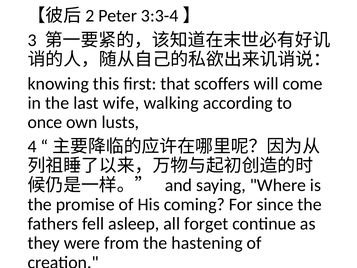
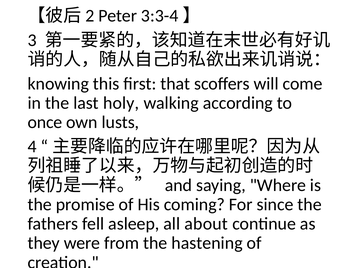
wife: wife -> holy
forget: forget -> about
